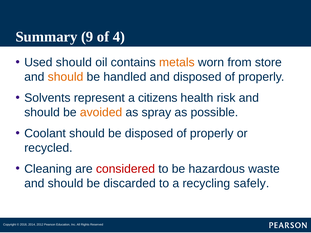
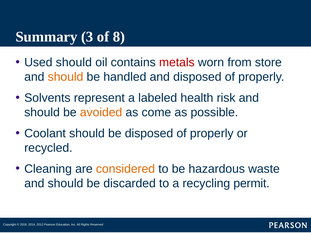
9: 9 -> 3
4: 4 -> 8
metals colour: orange -> red
citizens: citizens -> labeled
spray: spray -> come
considered colour: red -> orange
safely: safely -> permit
